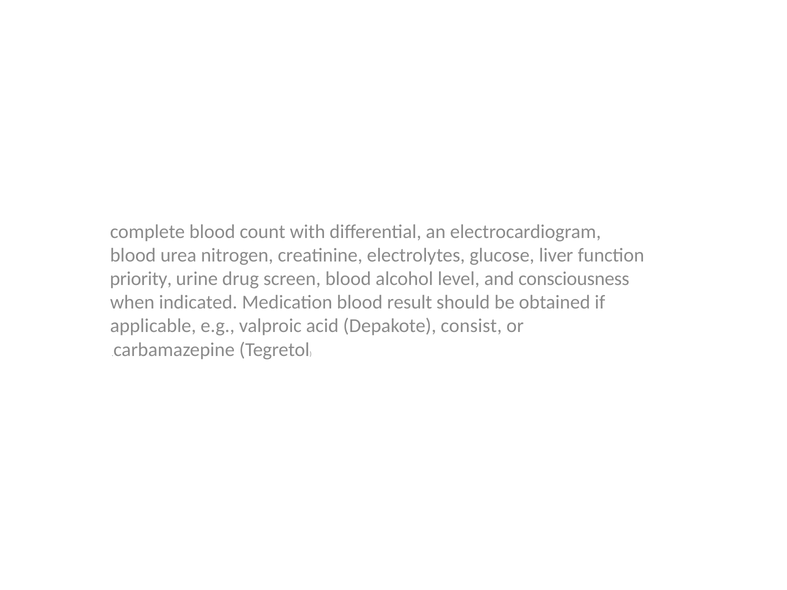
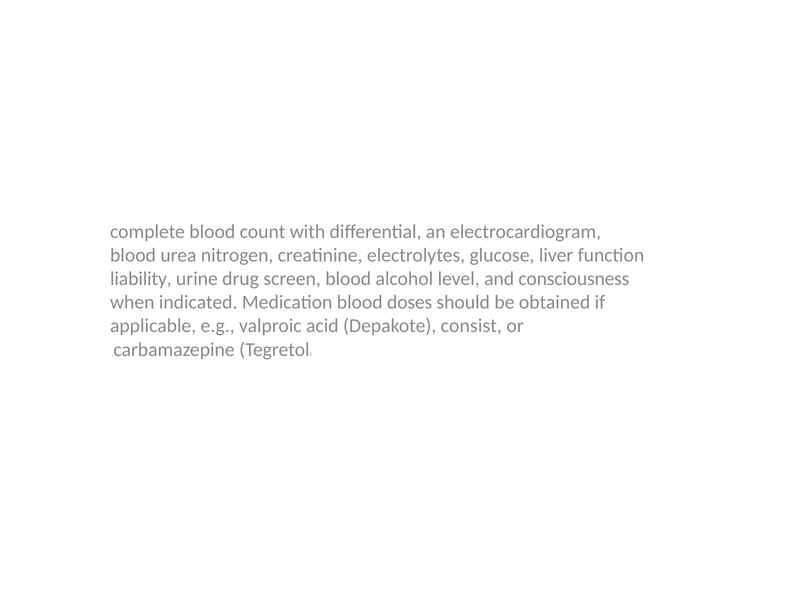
priority: priority -> liability
result: result -> doses
